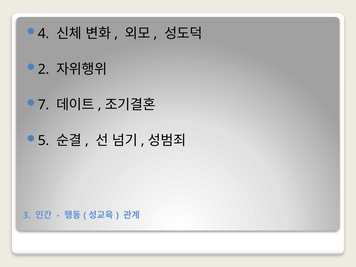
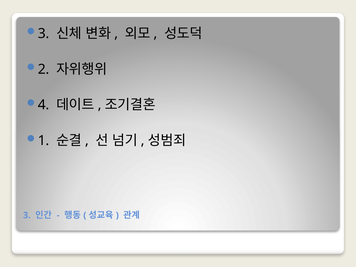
4 at (44, 33): 4 -> 3
7: 7 -> 4
5: 5 -> 1
